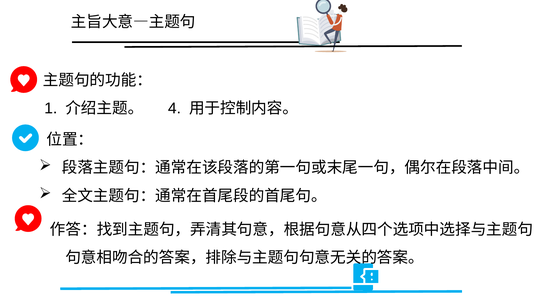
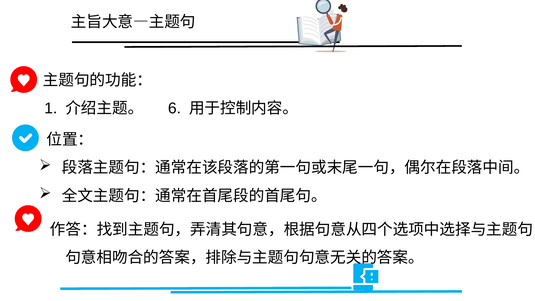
4: 4 -> 6
